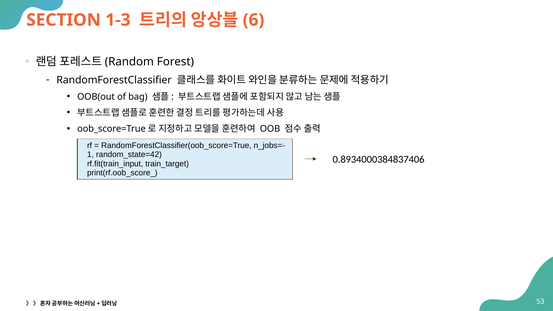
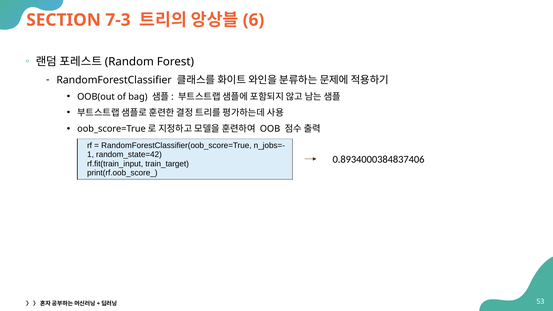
1-3: 1-3 -> 7-3
